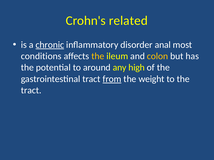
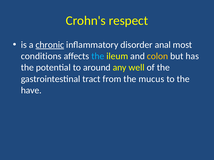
related: related -> respect
the at (98, 56) colour: yellow -> light blue
high: high -> well
from underline: present -> none
weight: weight -> mucus
tract at (31, 91): tract -> have
